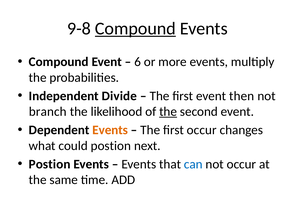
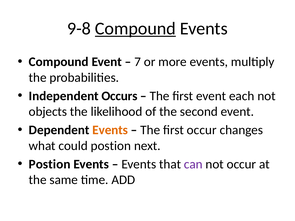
6: 6 -> 7
Divide: Divide -> Occurs
then: then -> each
branch: branch -> objects
the at (168, 112) underline: present -> none
can colour: blue -> purple
